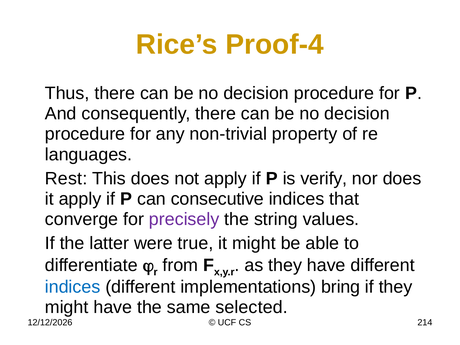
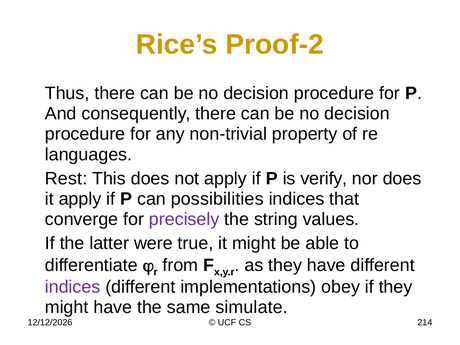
Proof-4: Proof-4 -> Proof-2
consecutive: consecutive -> possibilities
indices at (73, 287) colour: blue -> purple
bring: bring -> obey
selected: selected -> simulate
